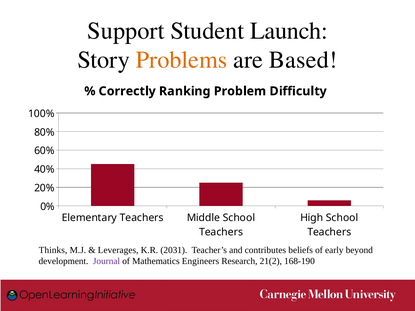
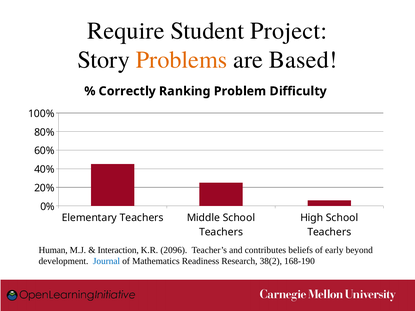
Support: Support -> Require
Launch: Launch -> Project
Thinks: Thinks -> Human
Leverages: Leverages -> Interaction
2031: 2031 -> 2096
Journal colour: purple -> blue
Engineers: Engineers -> Readiness
21(2: 21(2 -> 38(2
